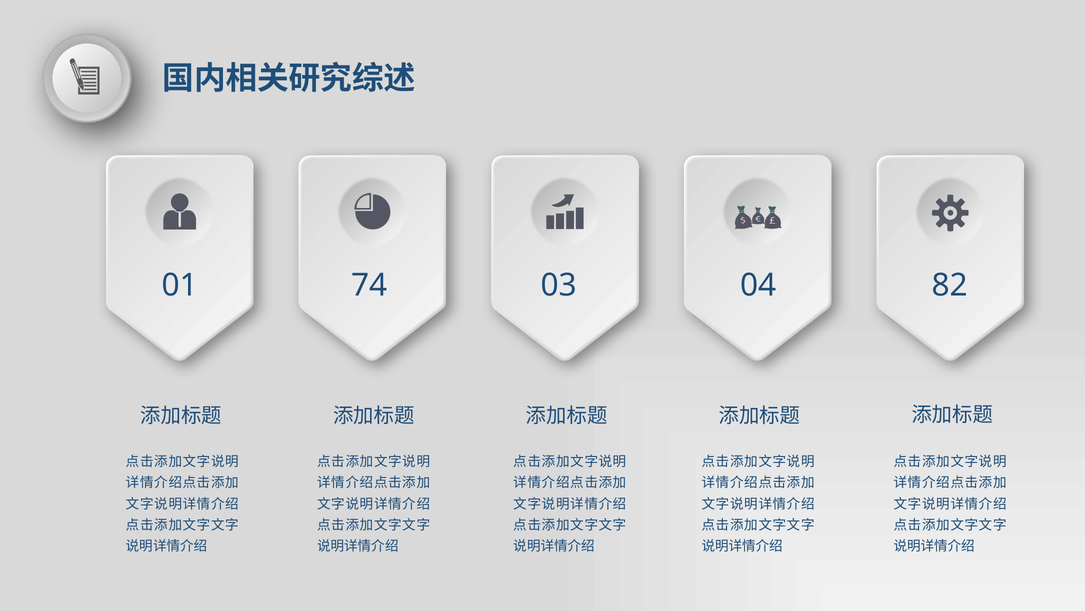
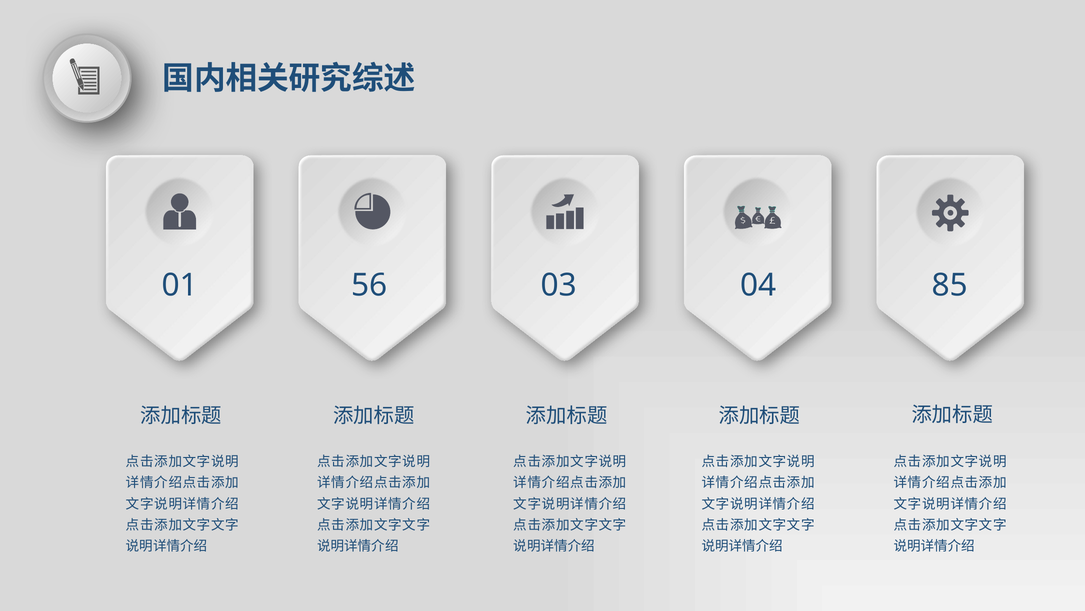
74: 74 -> 56
82: 82 -> 85
